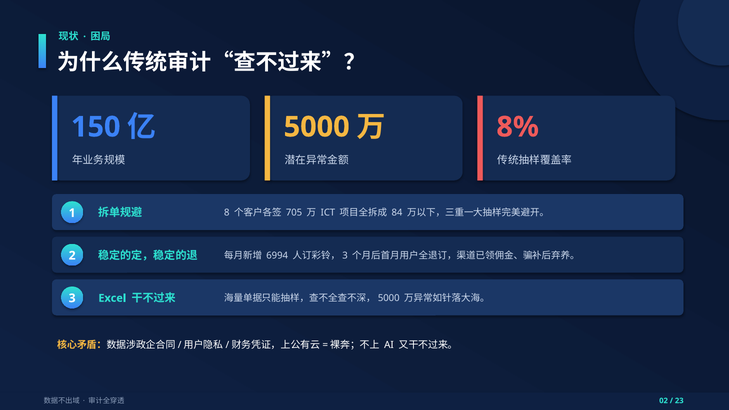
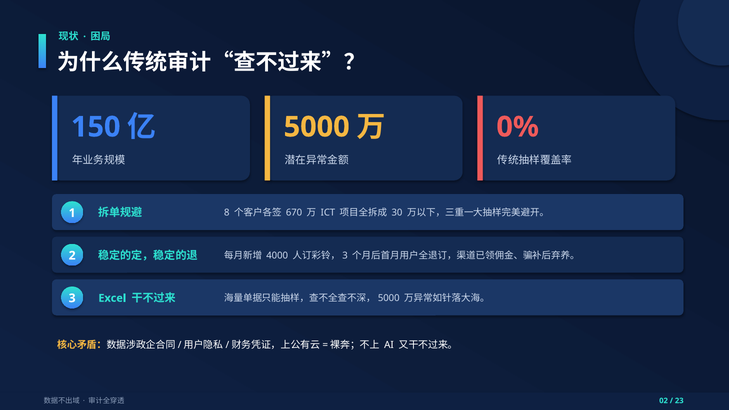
8%: 8% -> 0%
705: 705 -> 670
84: 84 -> 30
6994: 6994 -> 4000
